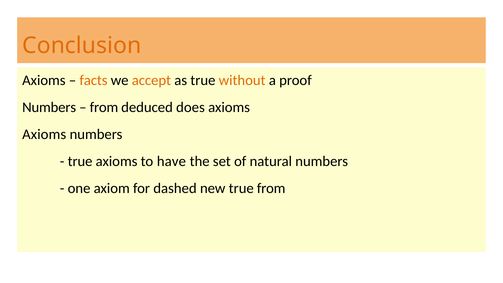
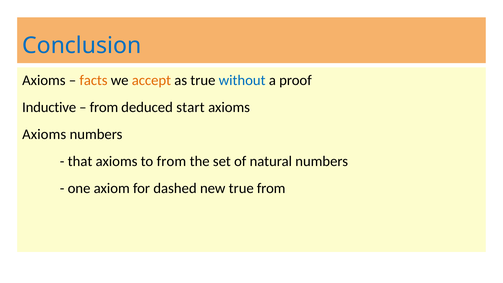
Conclusion colour: orange -> blue
without colour: orange -> blue
Numbers at (49, 107): Numbers -> Inductive
does: does -> start
true at (80, 161): true -> that
to have: have -> from
